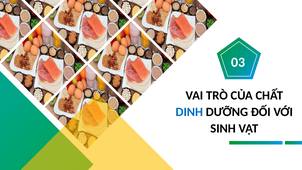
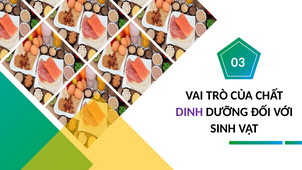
DINH colour: blue -> purple
